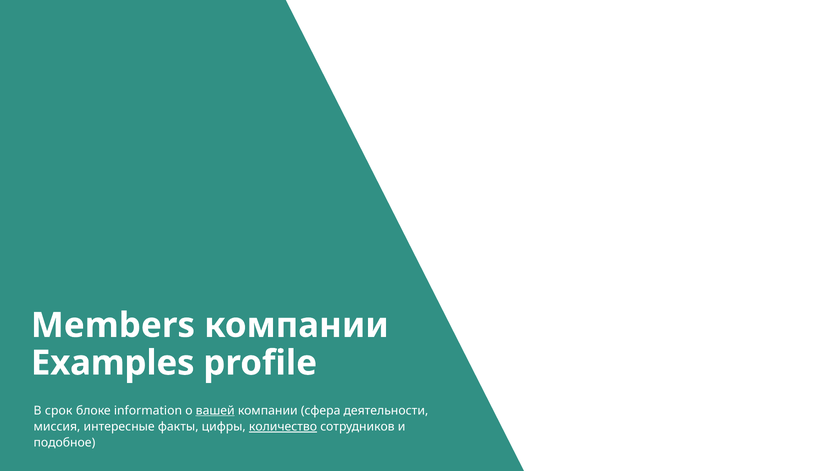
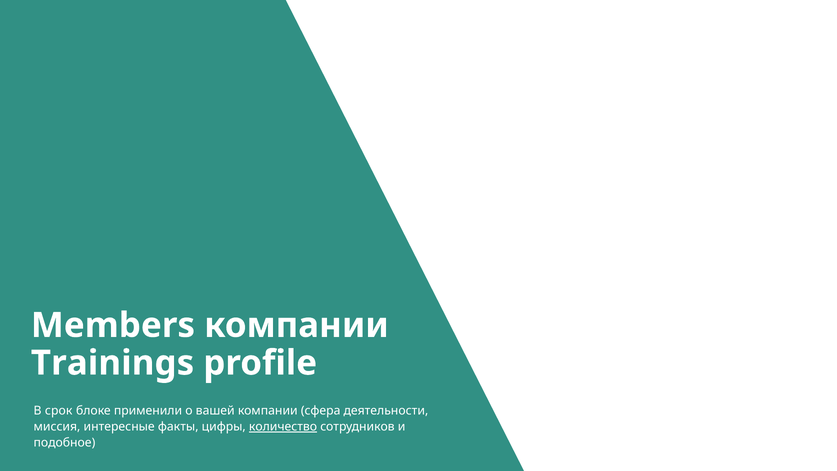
Examples: Examples -> Trainings
information: information -> применили
вашей underline: present -> none
